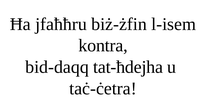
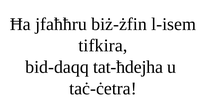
kontra: kontra -> tifkira
